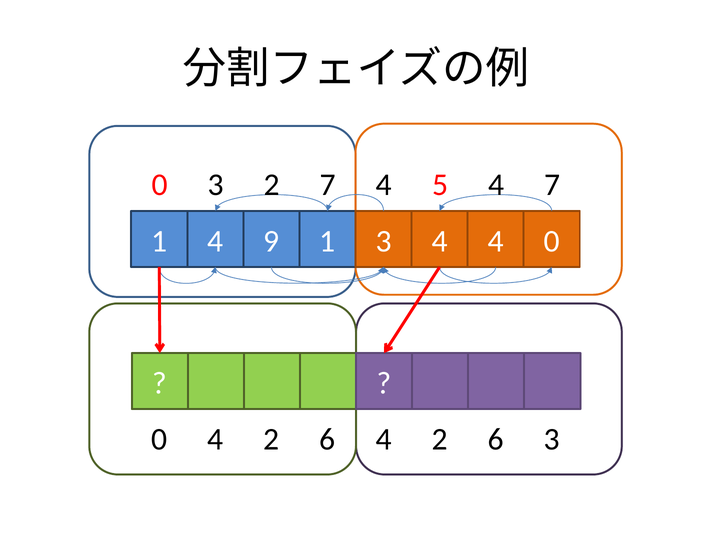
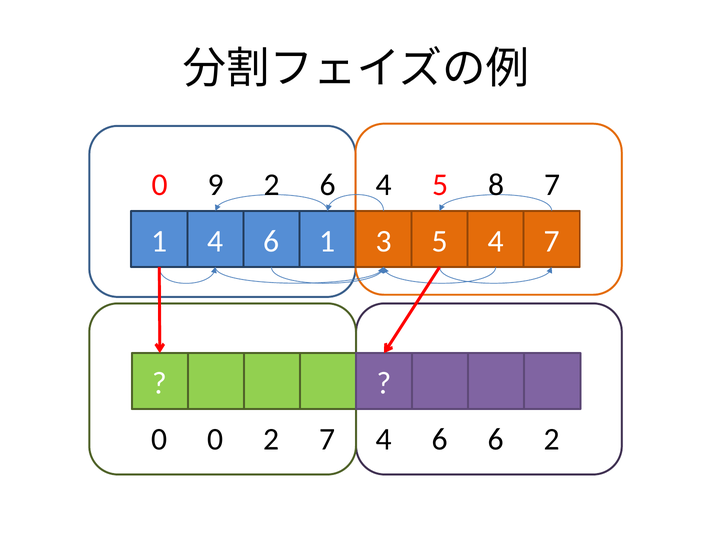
0 3: 3 -> 9
2 7: 7 -> 6
5 4: 4 -> 8
1 4 9: 9 -> 6
3 4: 4 -> 5
4 0: 0 -> 7
0 4: 4 -> 0
6 at (327, 439): 6 -> 7
2 at (440, 439): 2 -> 6
6 3: 3 -> 2
